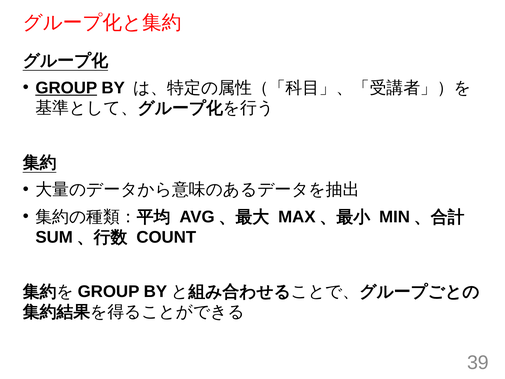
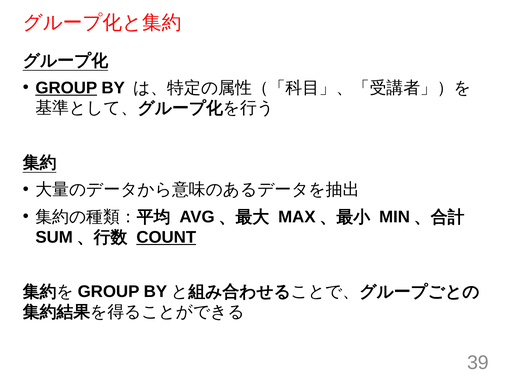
COUNT underline: none -> present
